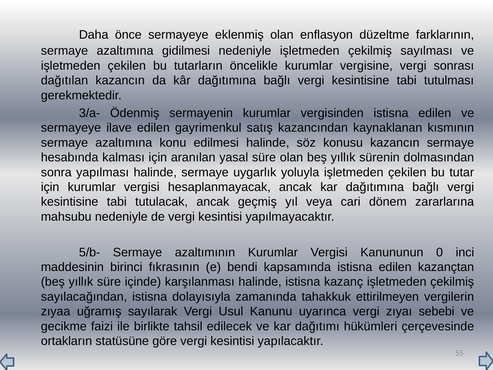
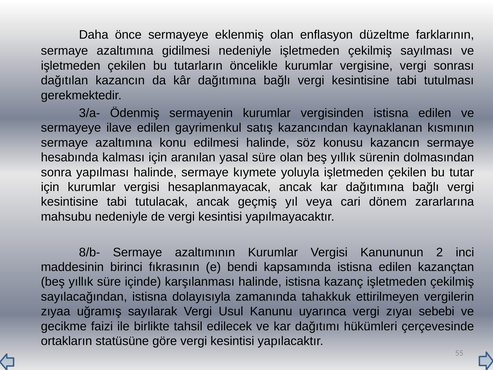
uygarlık: uygarlık -> kıymete
5/b-: 5/b- -> 8/b-
0: 0 -> 2
